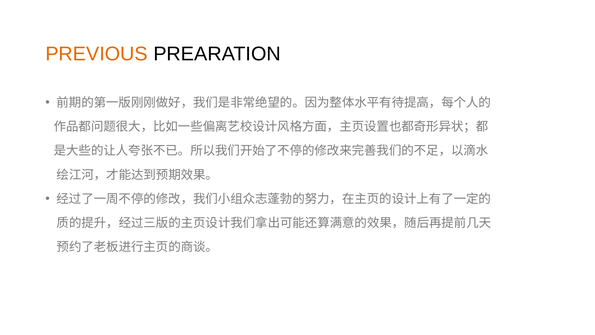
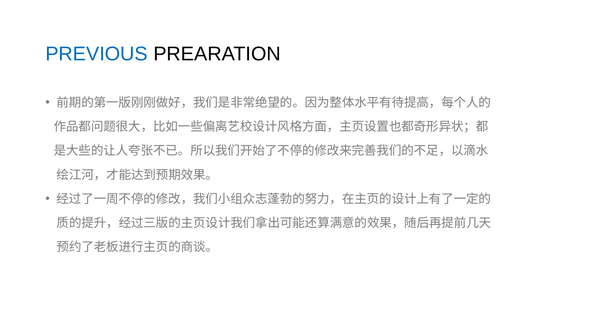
PREVIOUS colour: orange -> blue
